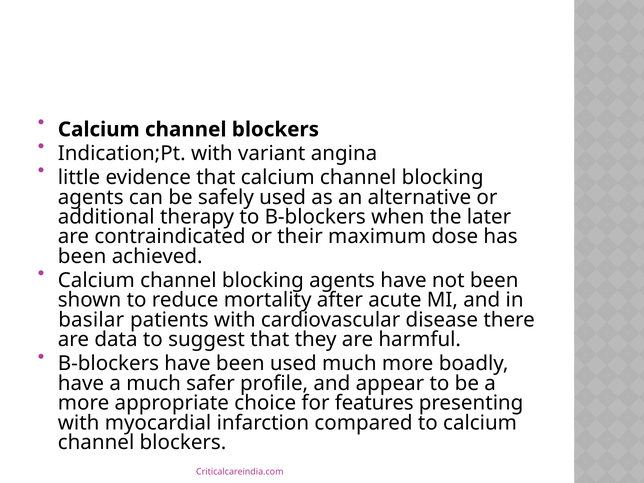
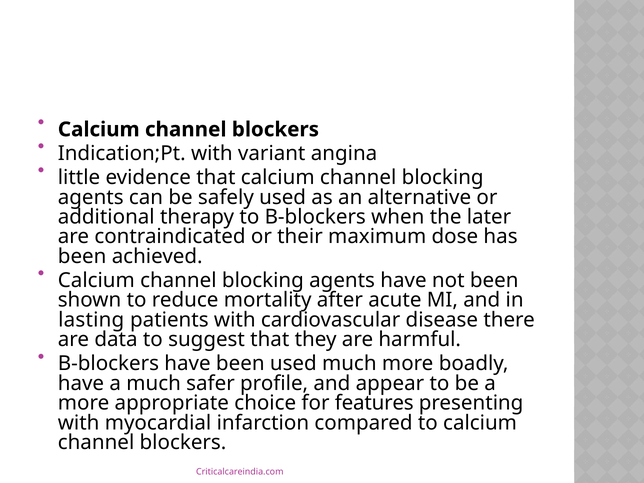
basilar: basilar -> lasting
